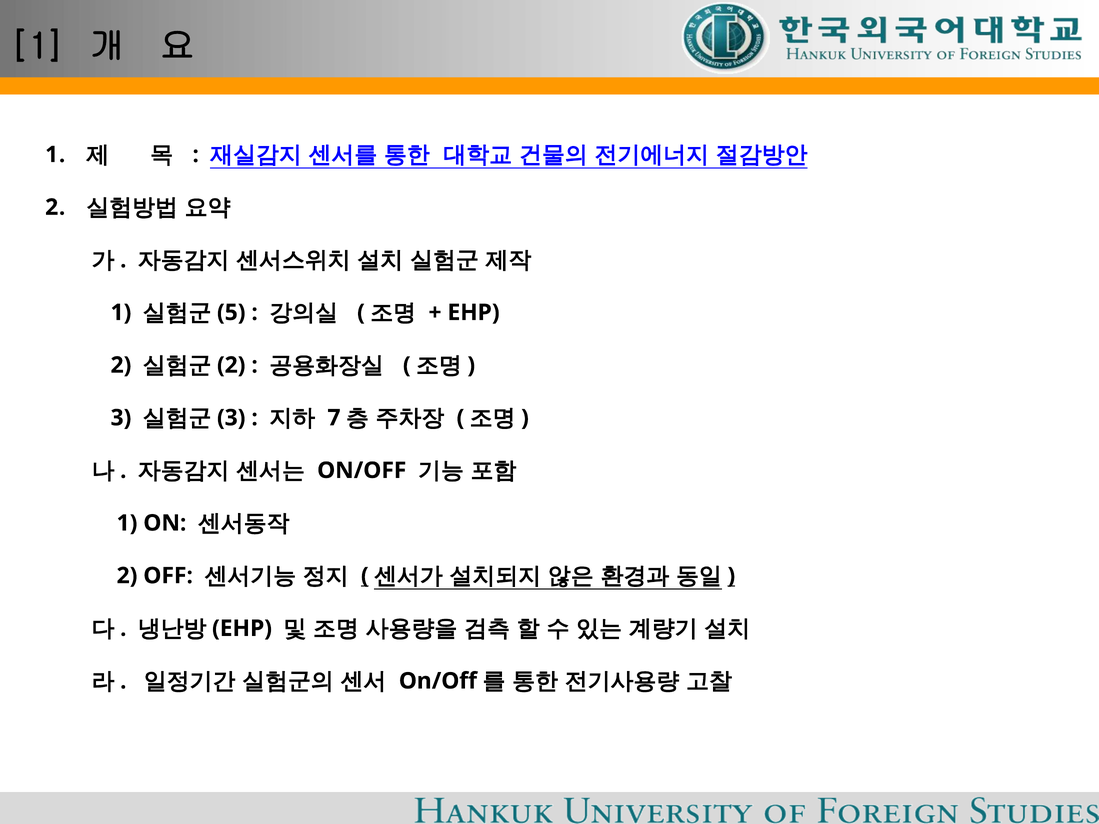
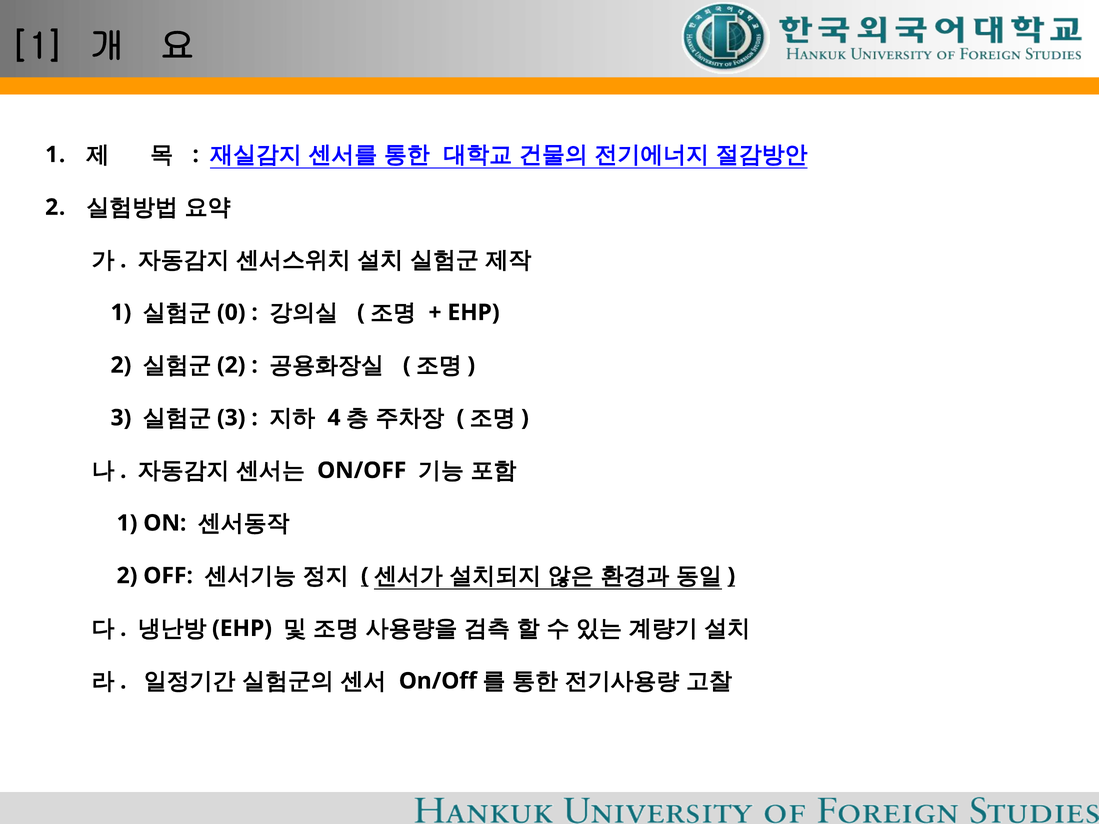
5: 5 -> 0
7: 7 -> 4
